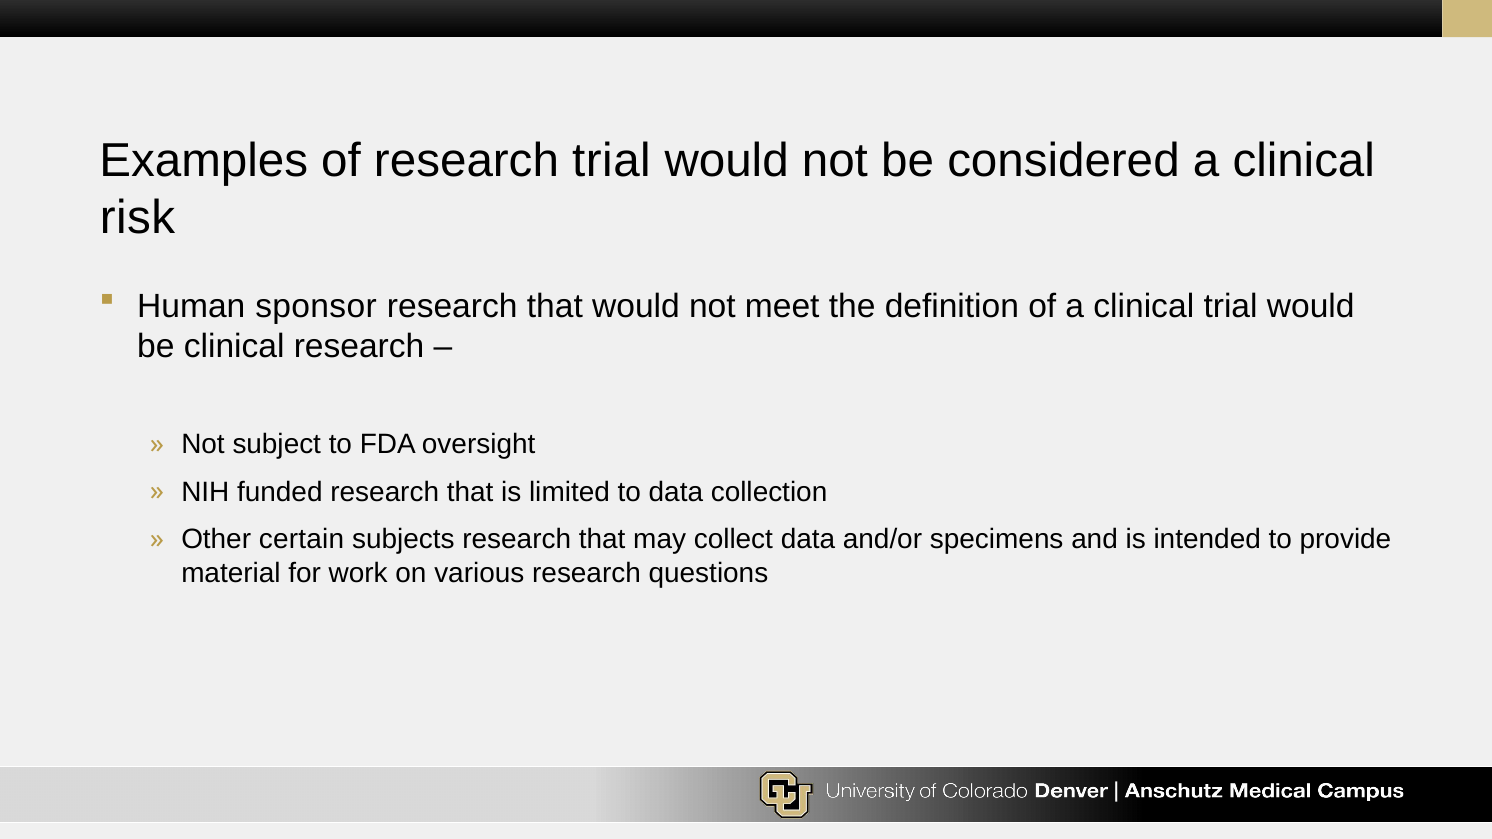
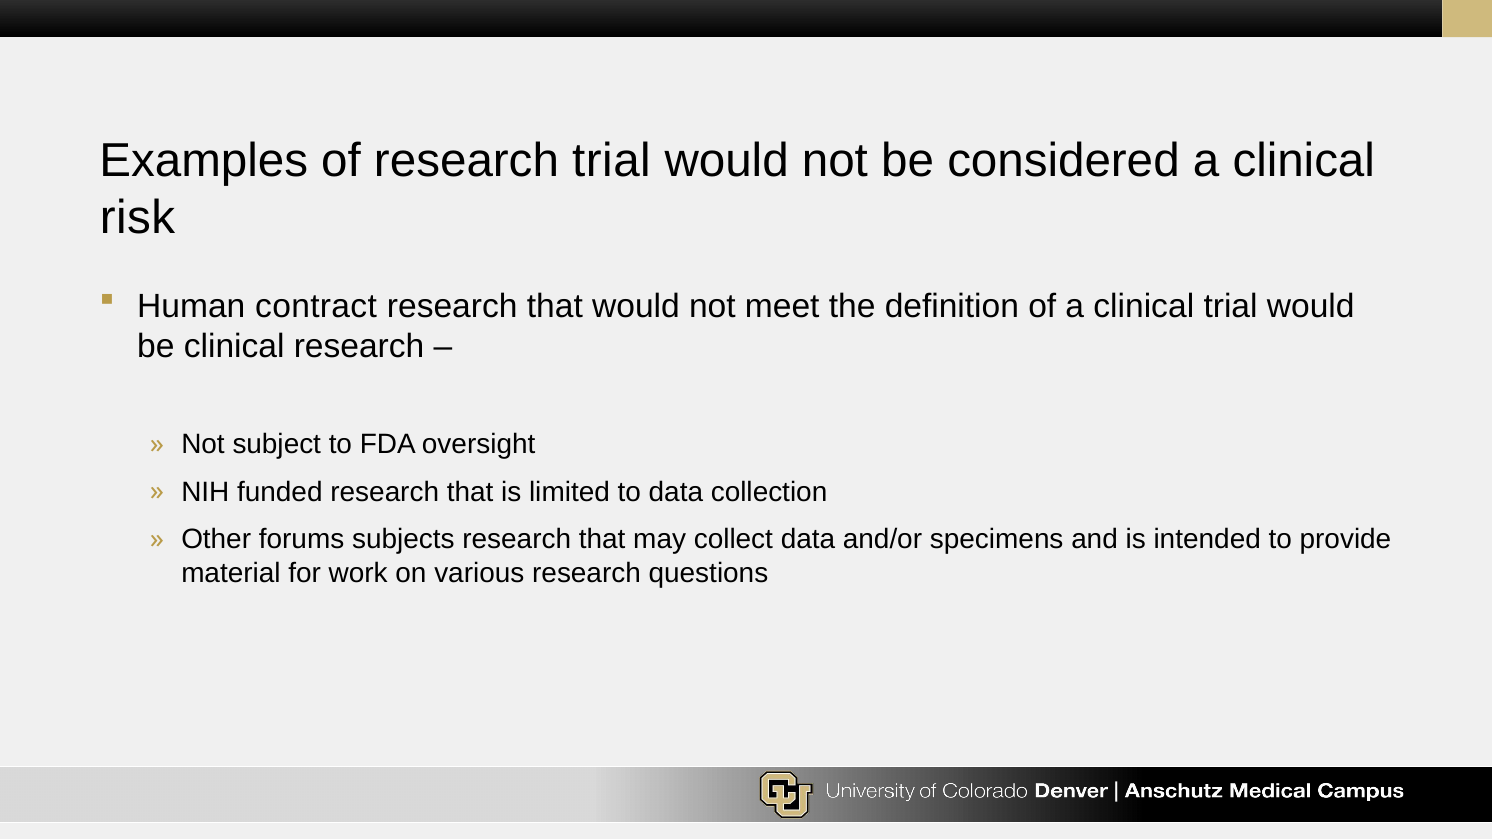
sponsor: sponsor -> contract
certain: certain -> forums
